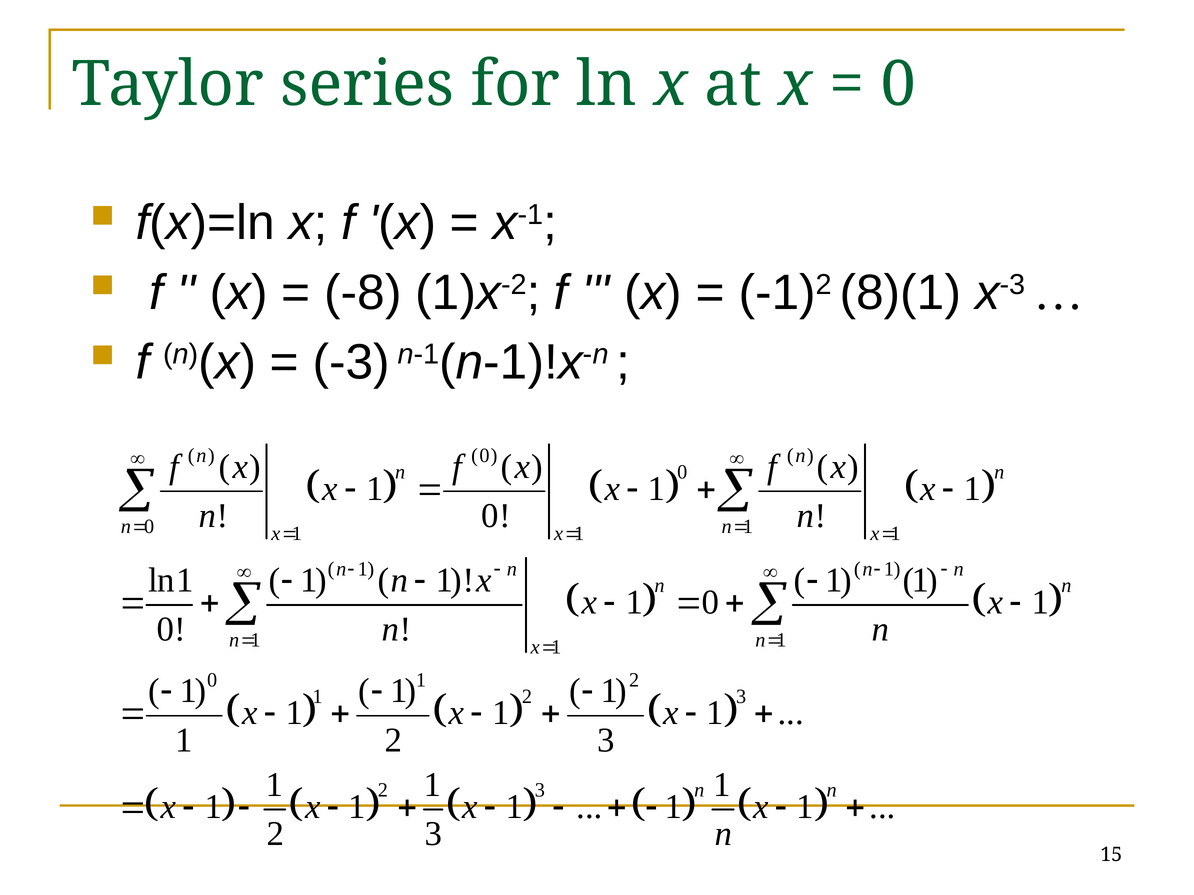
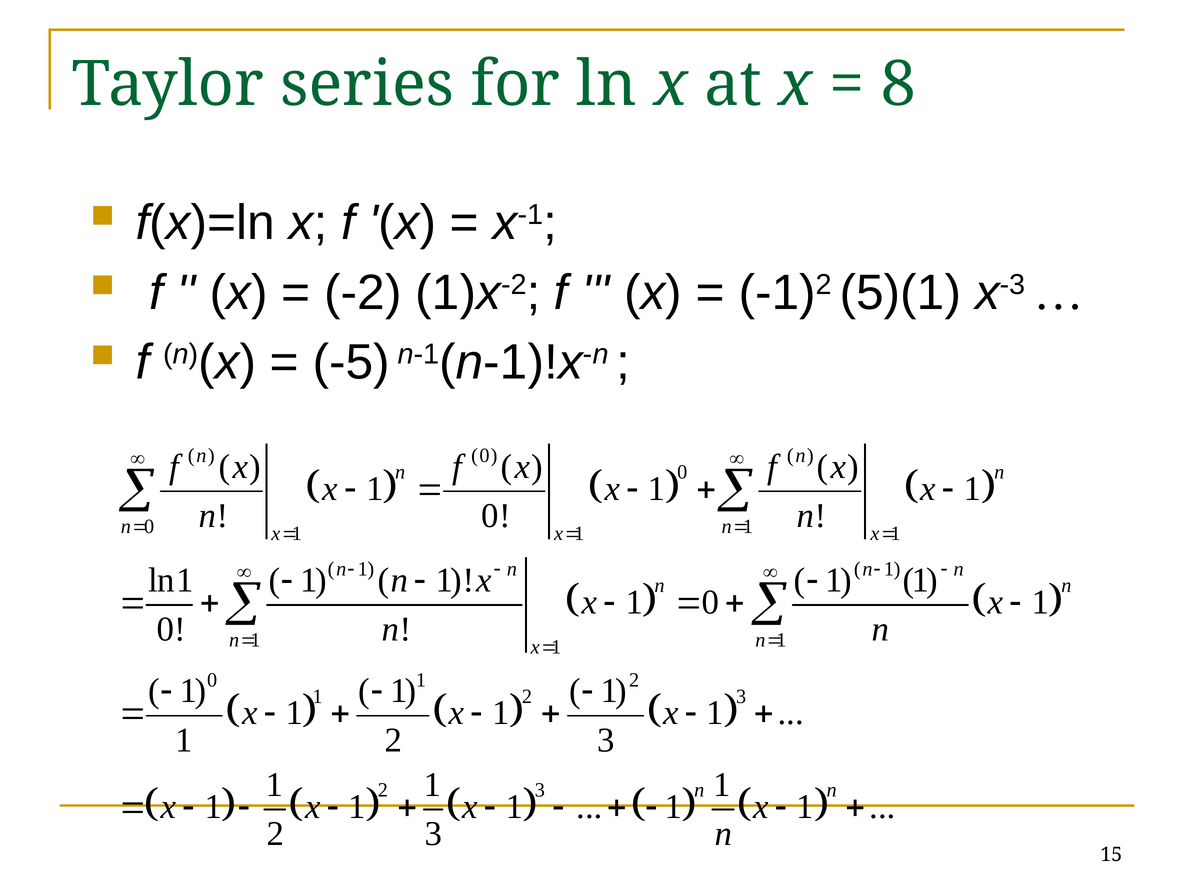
0 at (898, 84): 0 -> 8
-8: -8 -> -2
8)(1: 8)(1 -> 5)(1
-3: -3 -> -5
